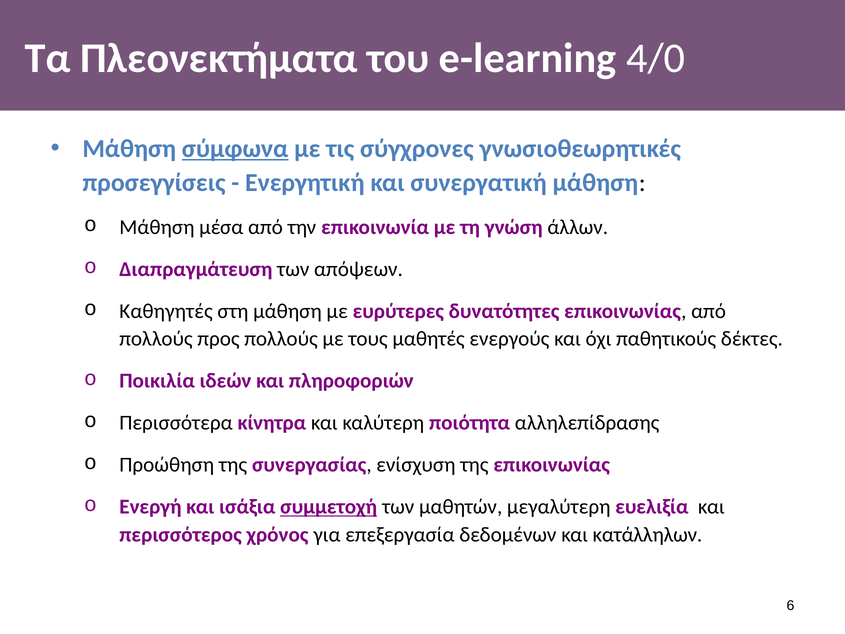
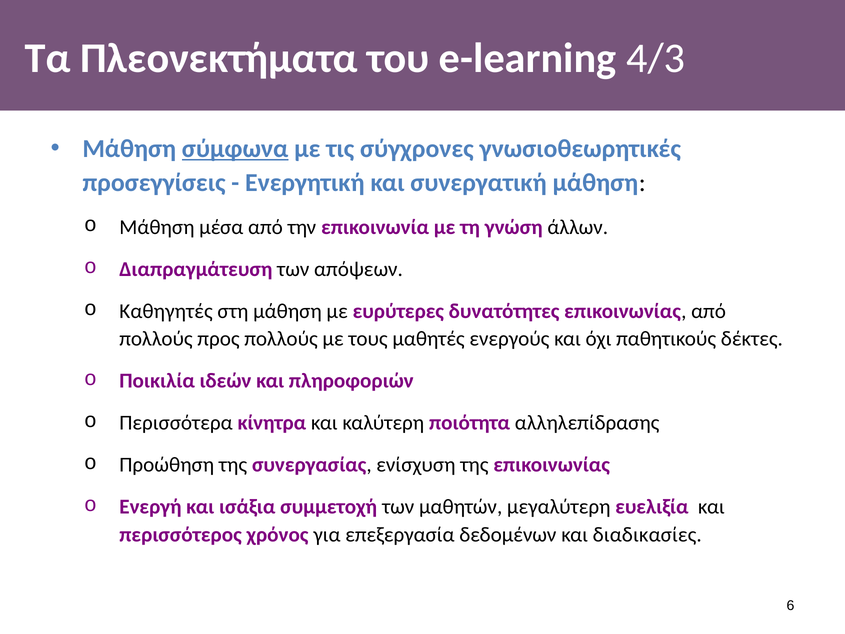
4/0: 4/0 -> 4/3
συμμετοχή underline: present -> none
κατάλληλων: κατάλληλων -> διαδικασίες
